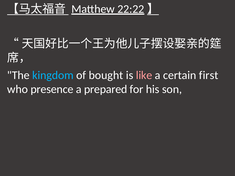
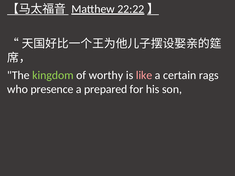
kingdom colour: light blue -> light green
bought: bought -> worthy
first: first -> rags
